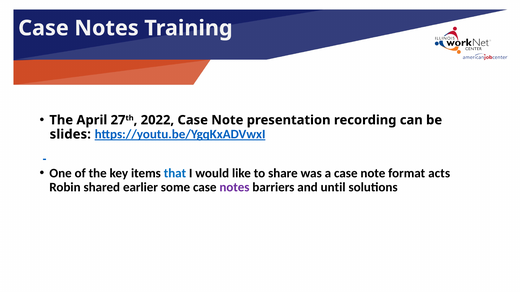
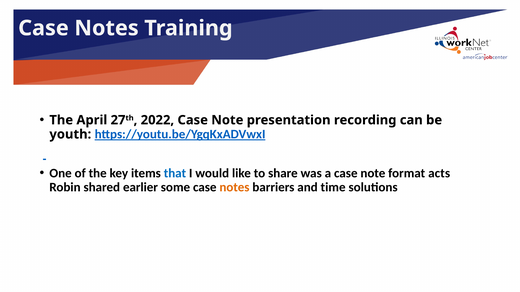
slides: slides -> youth
notes at (234, 187) colour: purple -> orange
until: until -> time
